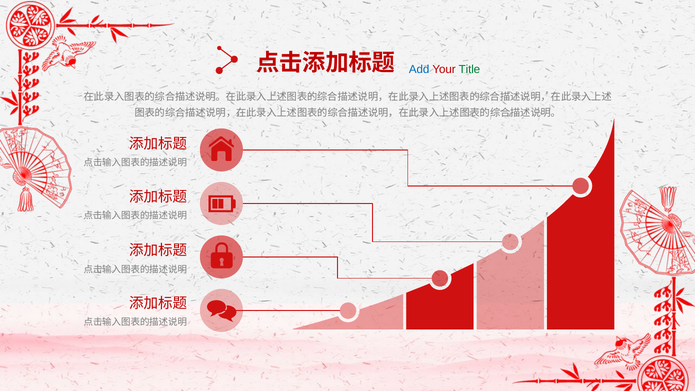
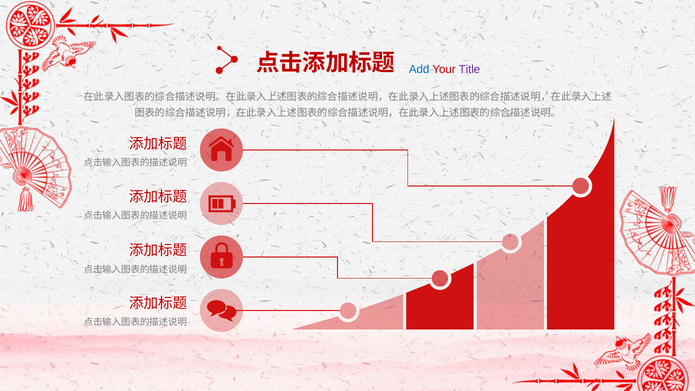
Title colour: green -> purple
